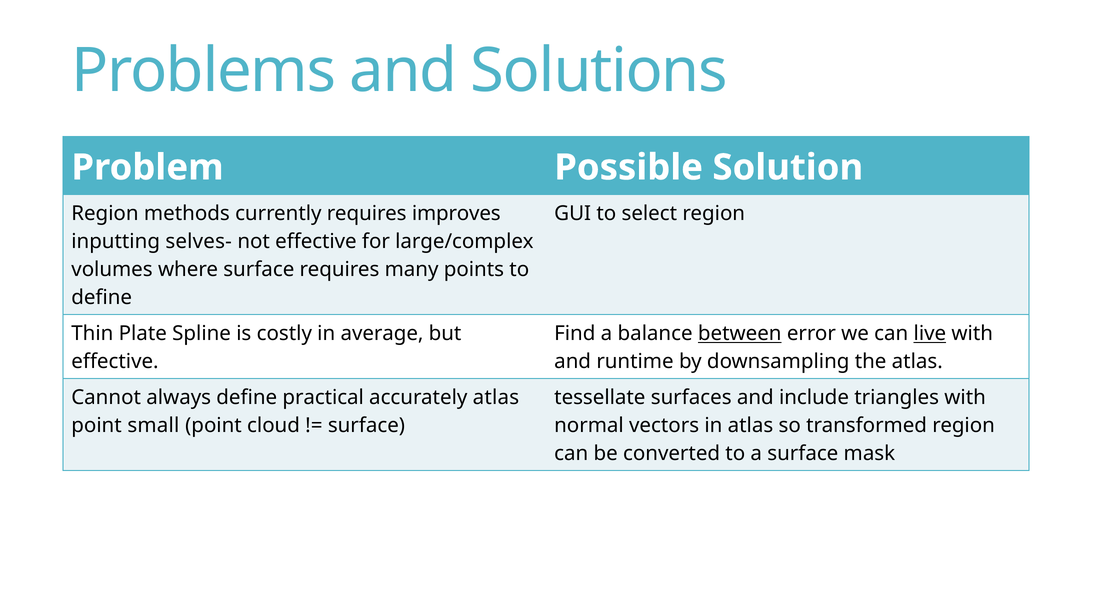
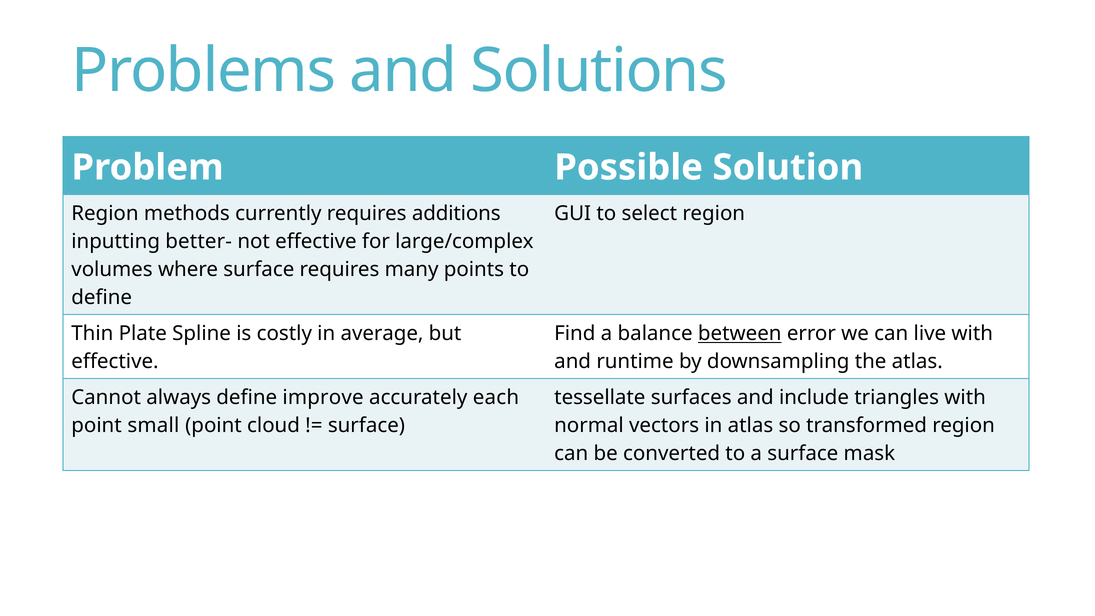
improves: improves -> additions
selves-: selves- -> better-
live underline: present -> none
practical: practical -> improve
accurately atlas: atlas -> each
